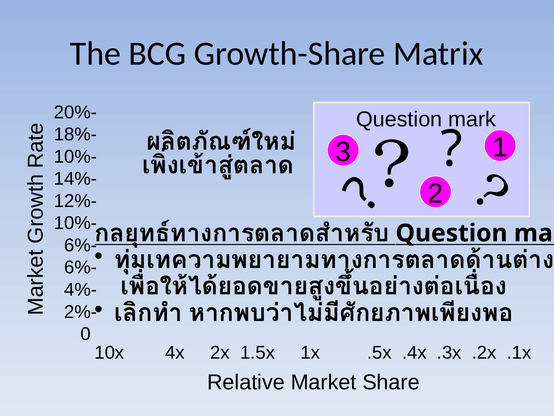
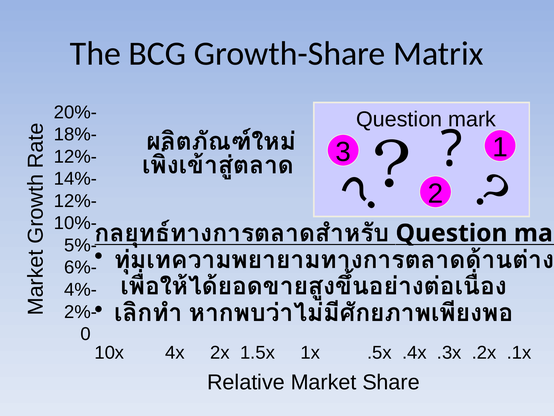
10%- at (75, 156): 10%- -> 12%-
6%- at (81, 245): 6%- -> 5%-
